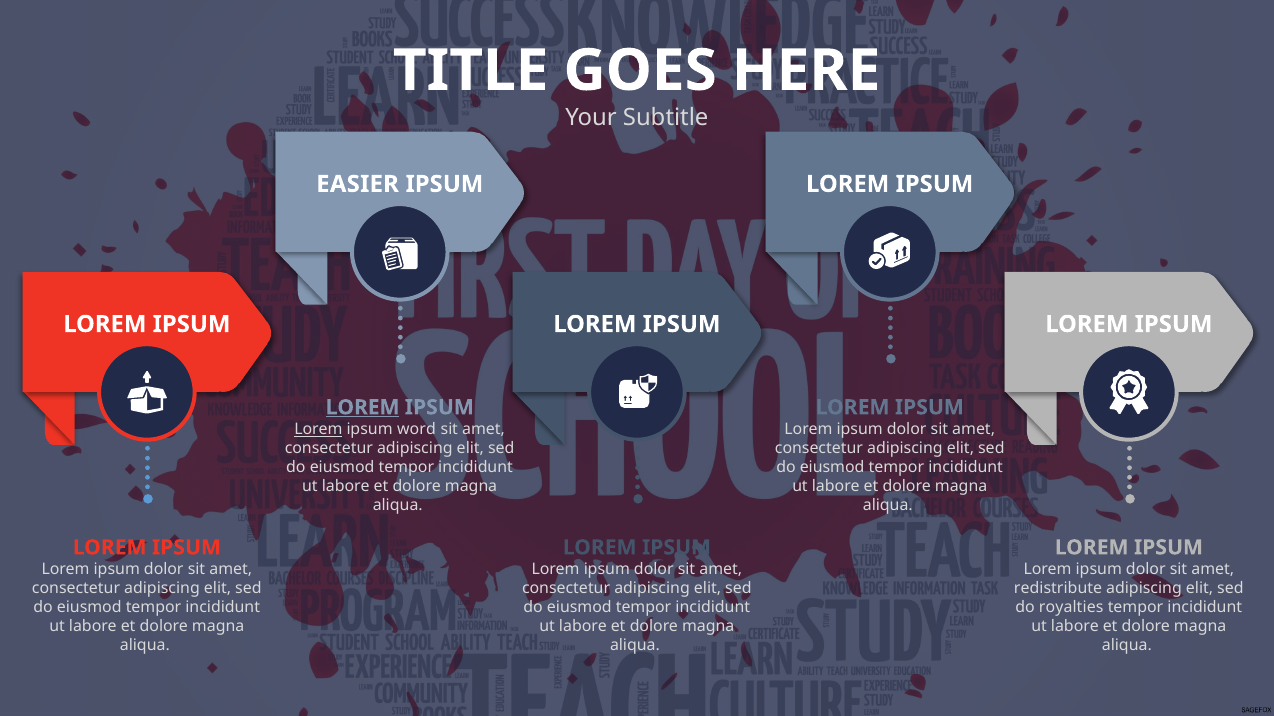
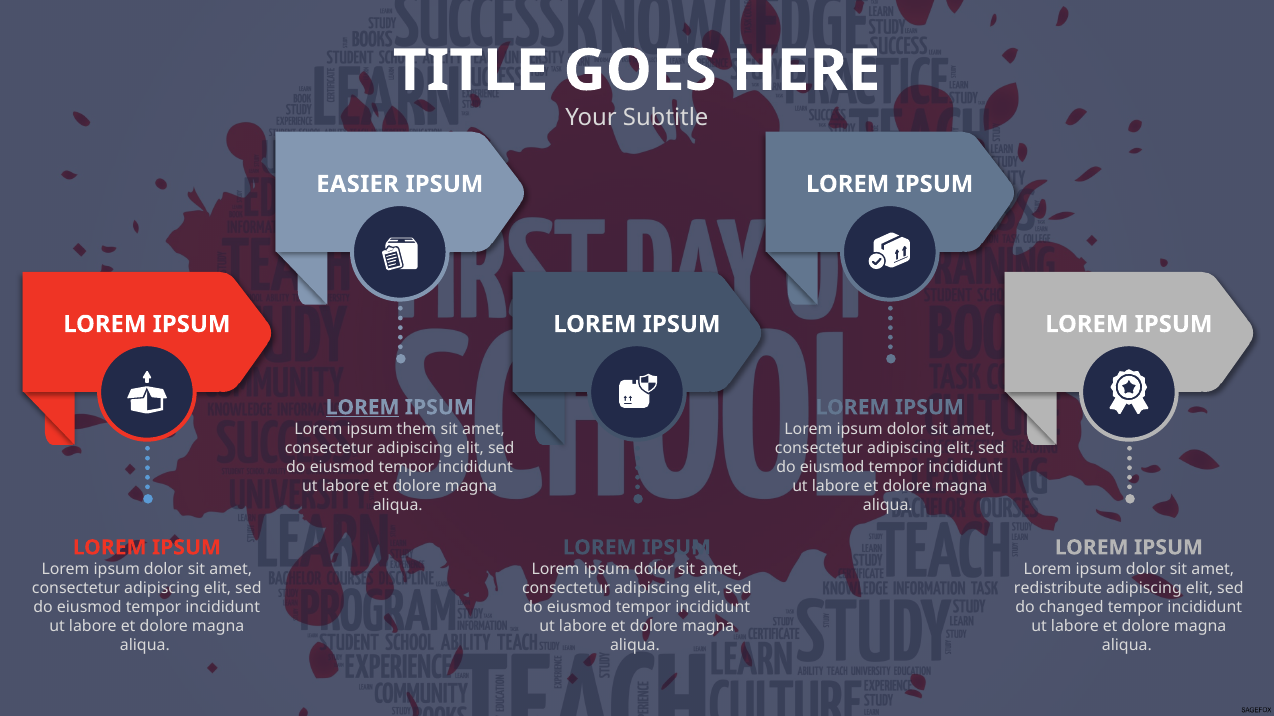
Lorem at (318, 430) underline: present -> none
word: word -> them
royalties: royalties -> changed
